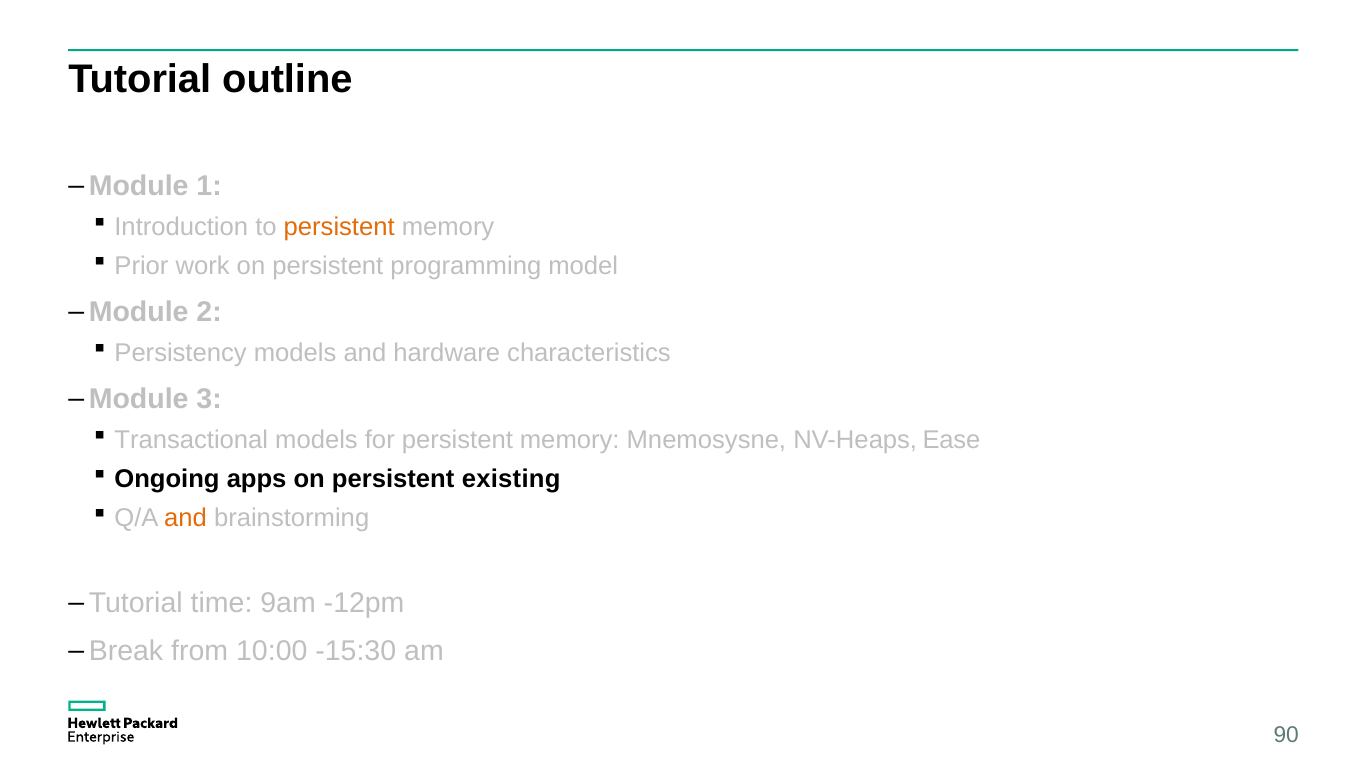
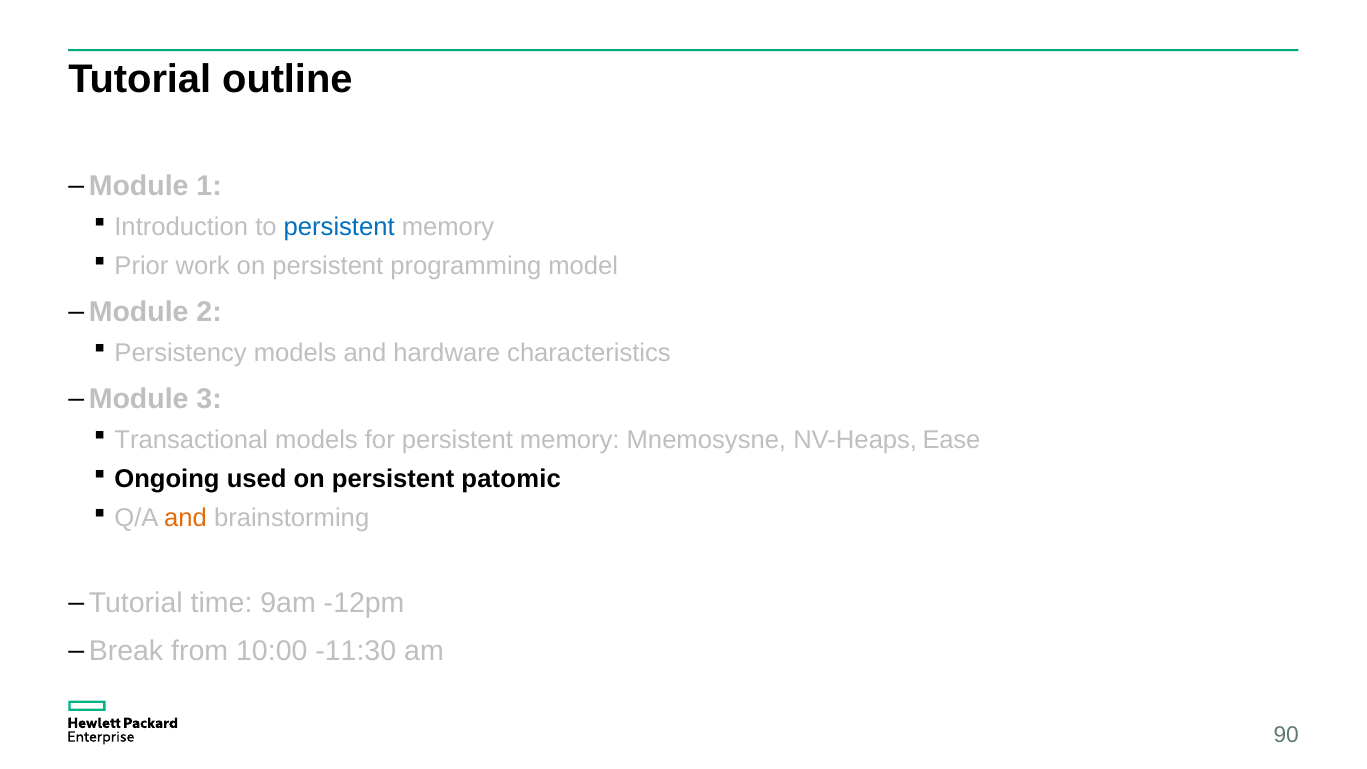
persistent at (339, 227) colour: orange -> blue
apps: apps -> used
existing: existing -> patomic
-15:30: -15:30 -> -11:30
